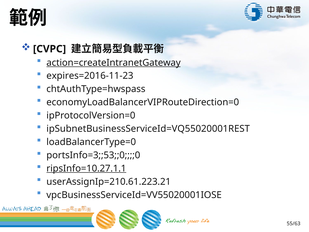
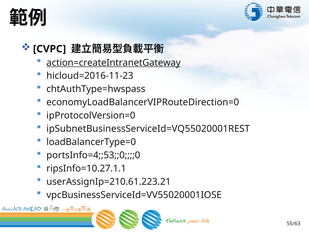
expires=2016-11-23: expires=2016-11-23 -> hicloud=2016-11-23
portsInfo=3;;53;;0;;;;0: portsInfo=3;;53;;0;;;;0 -> portsInfo=4;;53;;0;;;;0
ripsInfo=10.27.1.1 underline: present -> none
